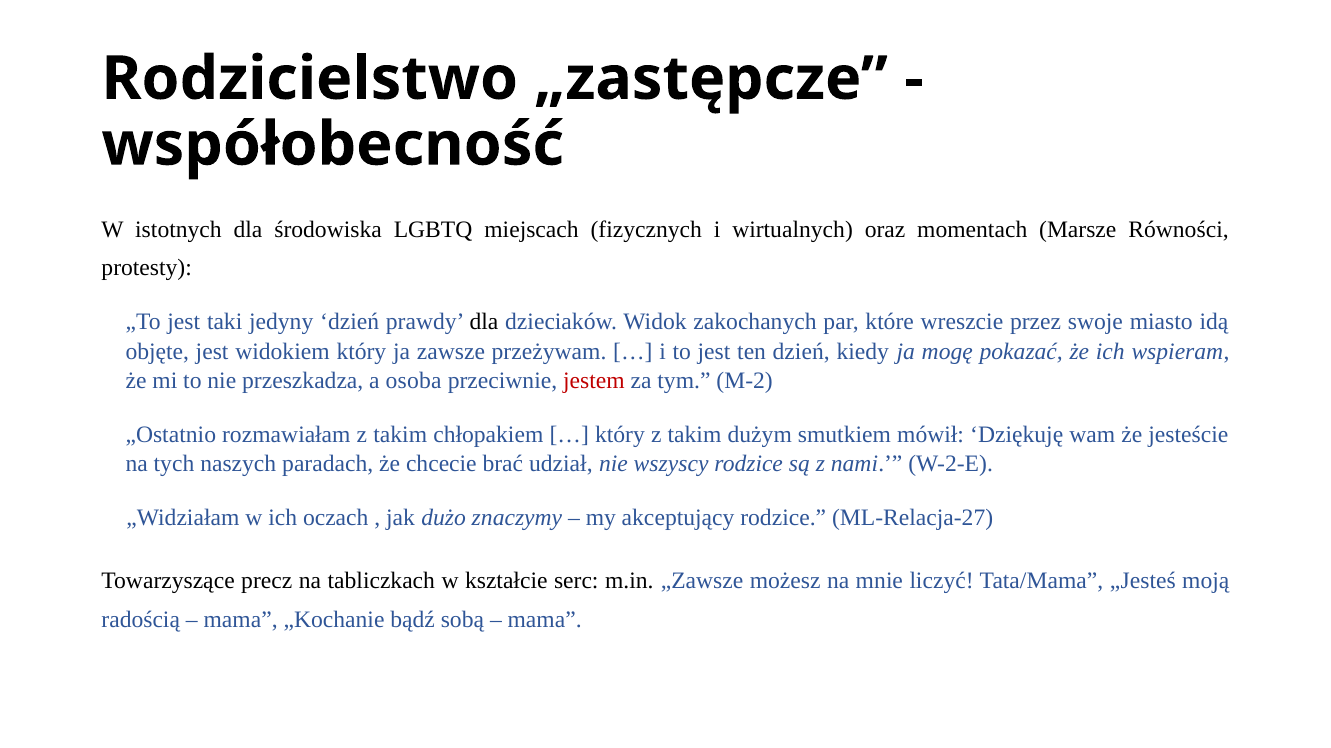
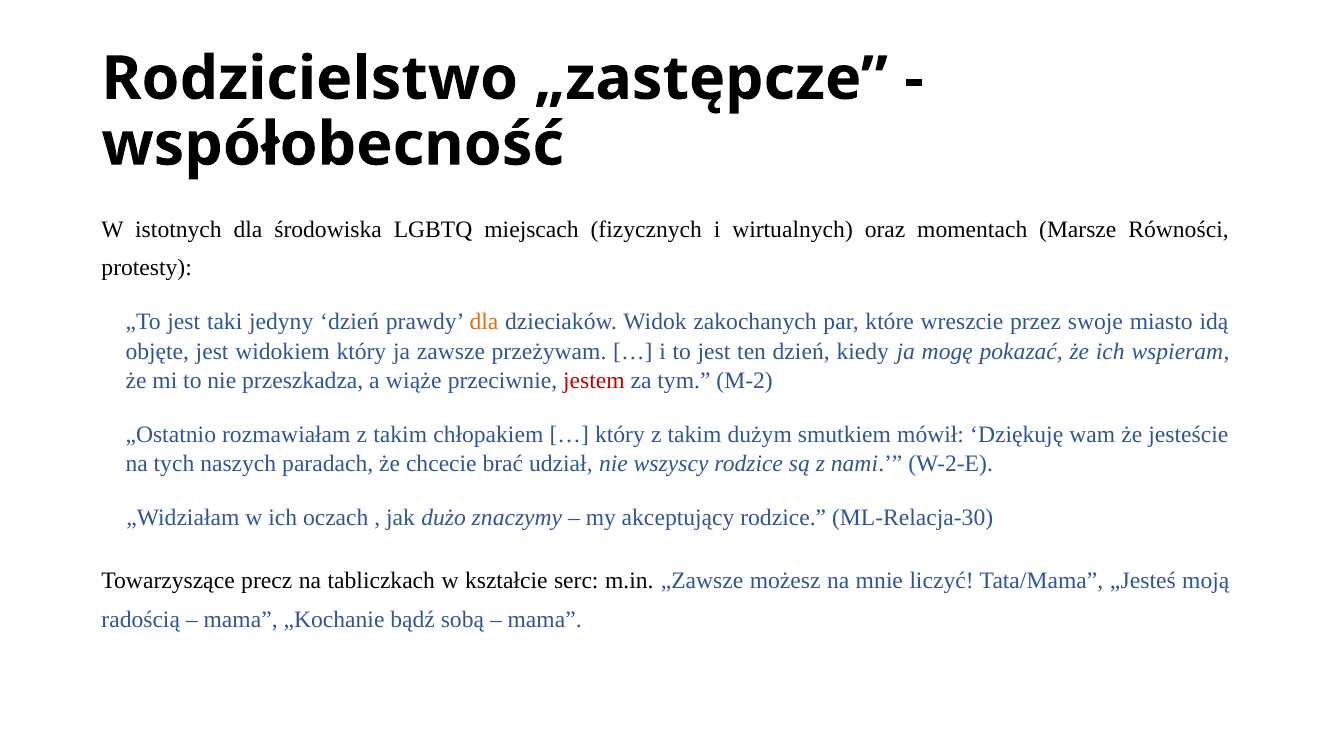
dla at (484, 322) colour: black -> orange
osoba: osoba -> wiąże
ML-Relacja-27: ML-Relacja-27 -> ML-Relacja-30
